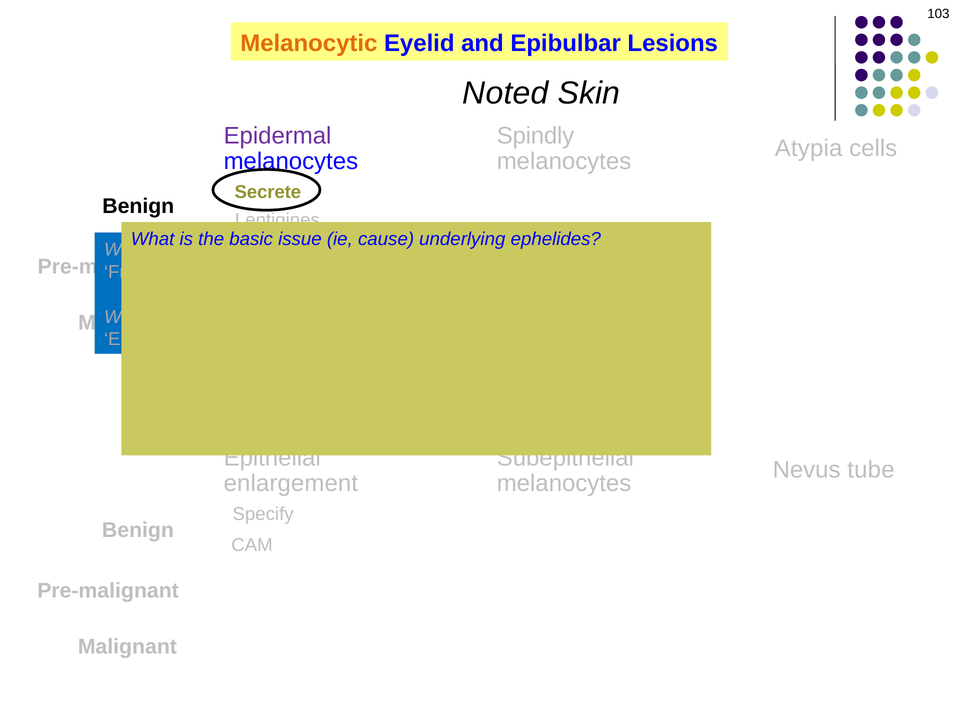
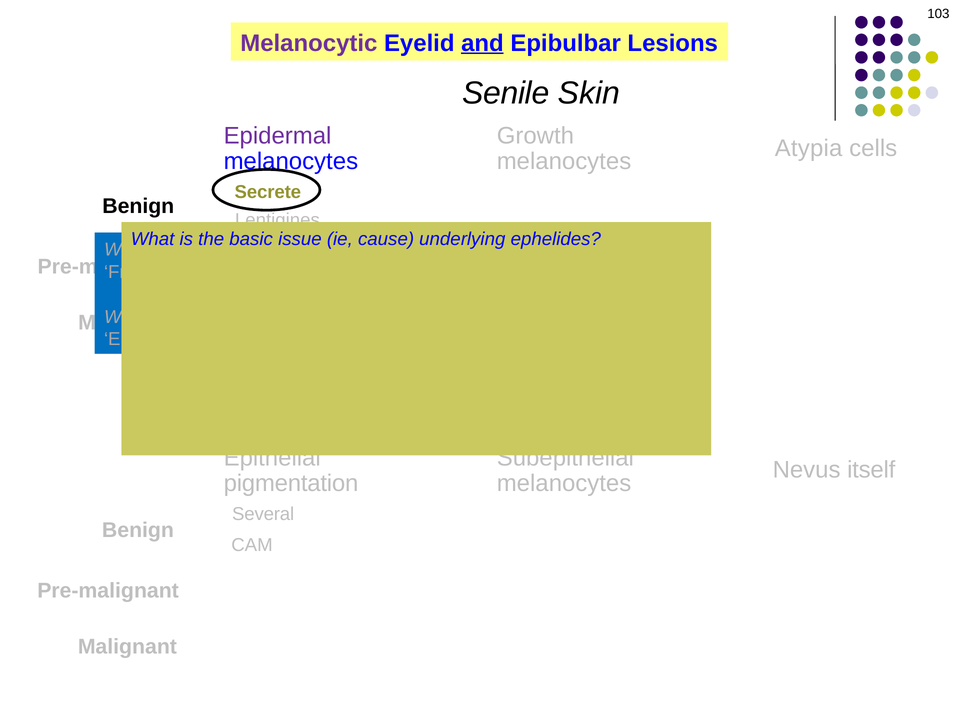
Melanocytic colour: orange -> purple
and underline: none -> present
Noted: Noted -> Senile
Spindly: Spindly -> Growth
tube: tube -> itself
enlargement: enlargement -> pigmentation
Specify: Specify -> Several
